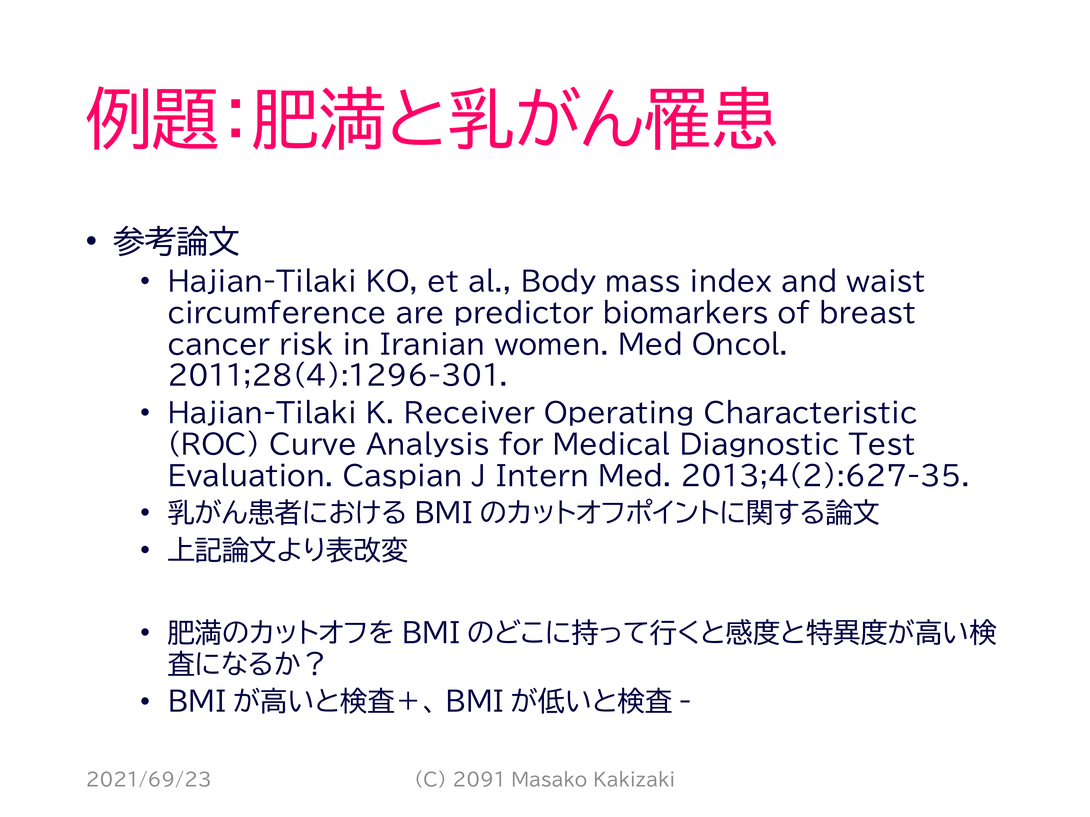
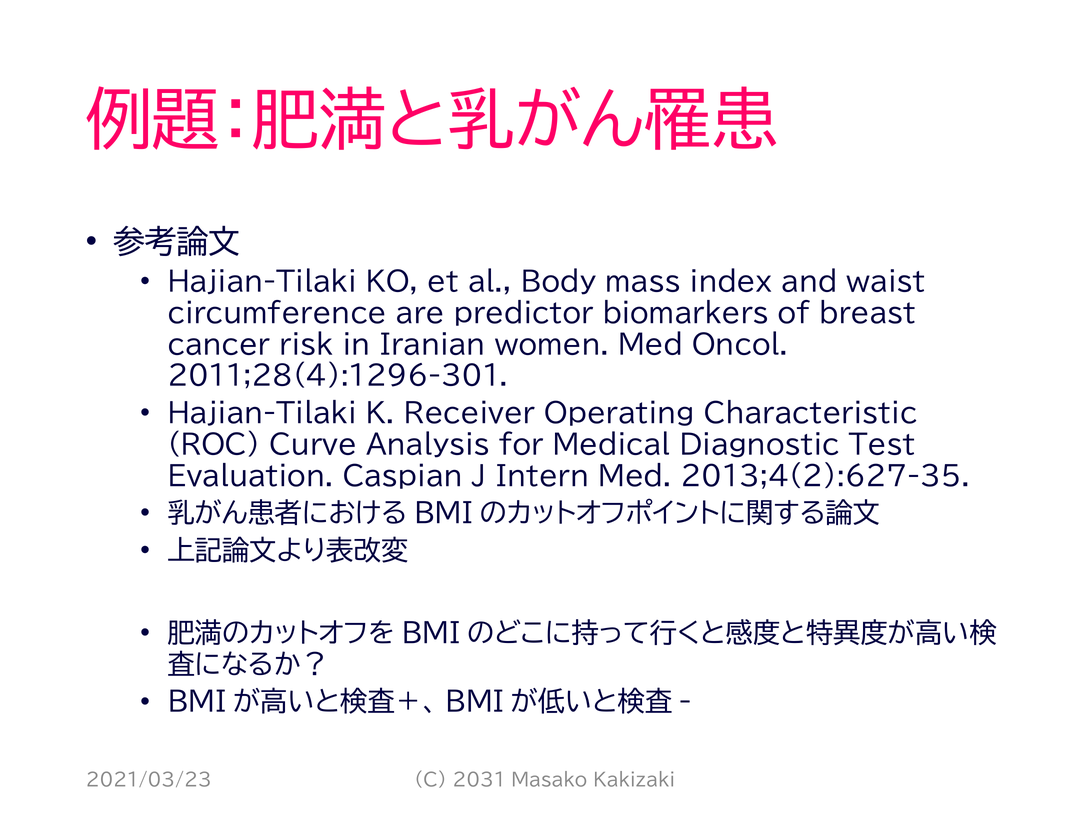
2021/69/23: 2021/69/23 -> 2021/03/23
2091: 2091 -> 2031
